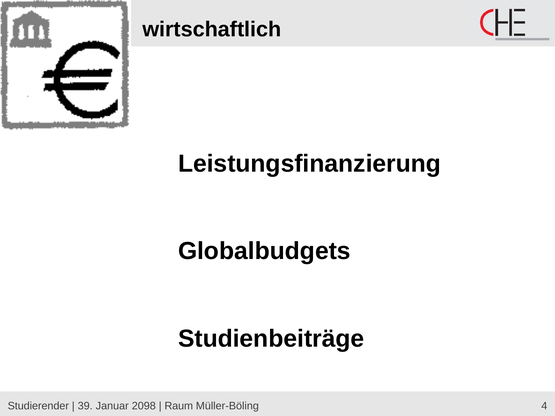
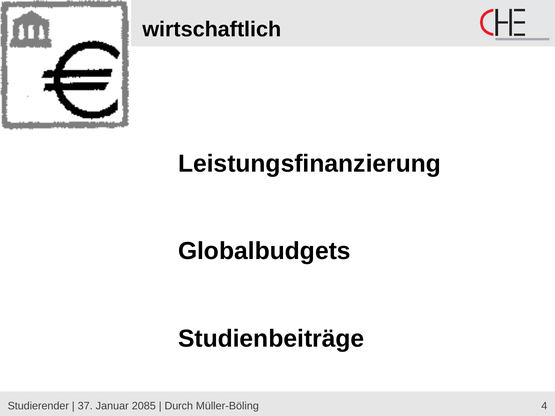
39: 39 -> 37
2098: 2098 -> 2085
Raum: Raum -> Durch
